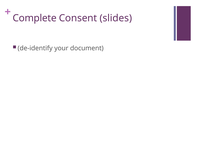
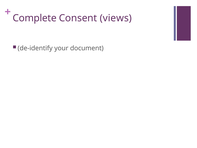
slides: slides -> views
